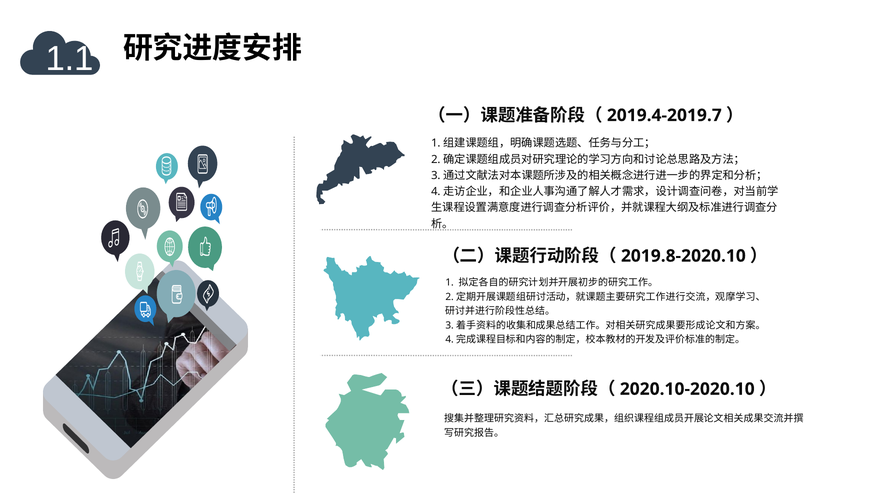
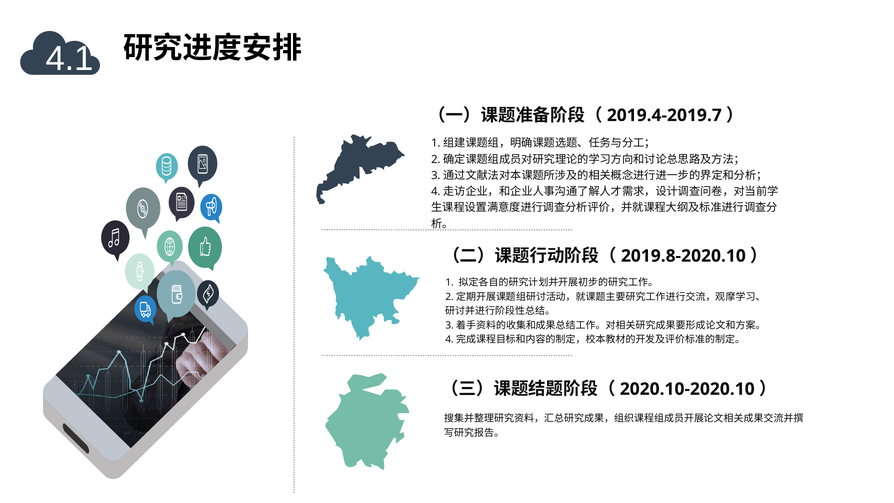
1.1: 1.1 -> 4.1
